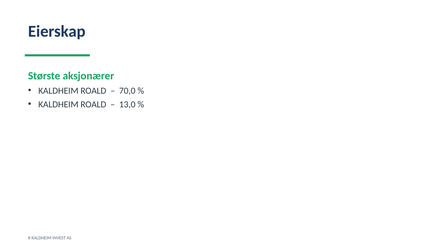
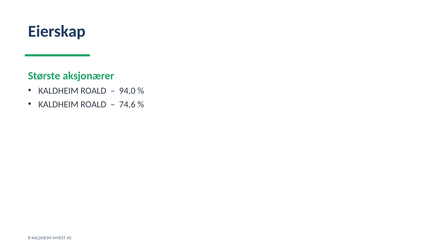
70,0: 70,0 -> 94,0
13,0: 13,0 -> 74,6
